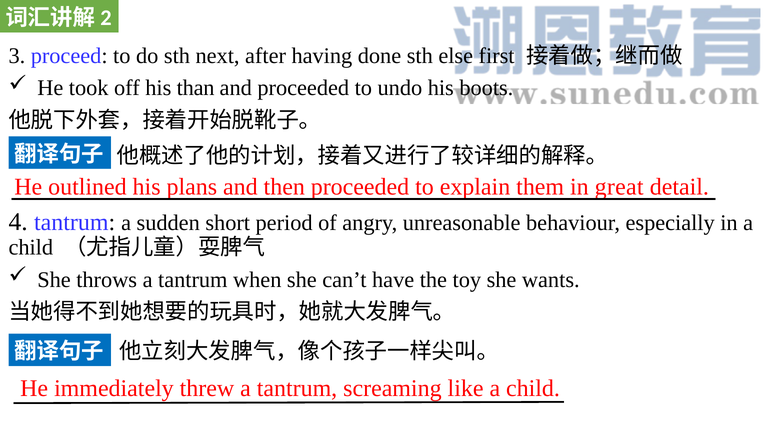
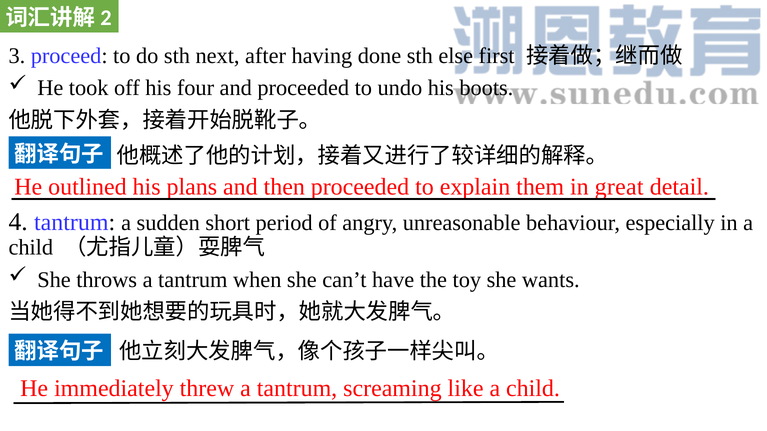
than: than -> four
